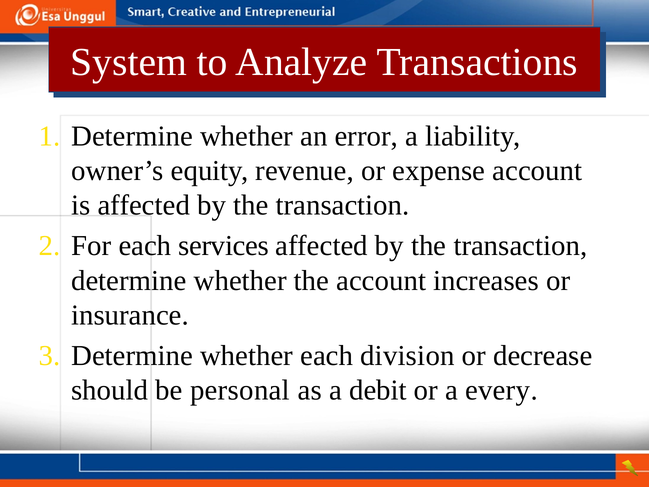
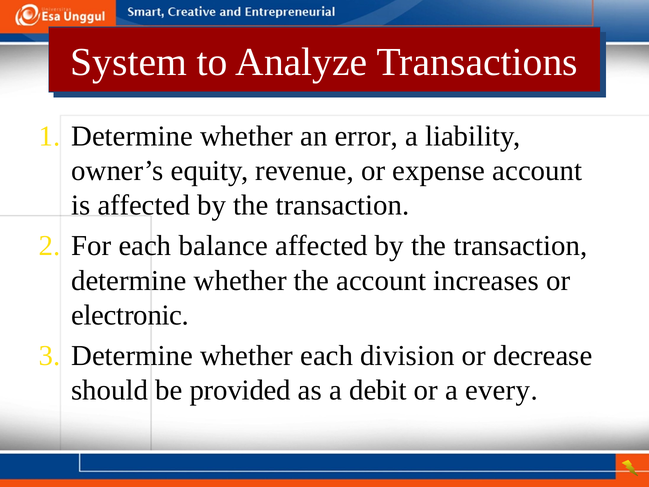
services: services -> balance
insurance: insurance -> electronic
personal: personal -> provided
